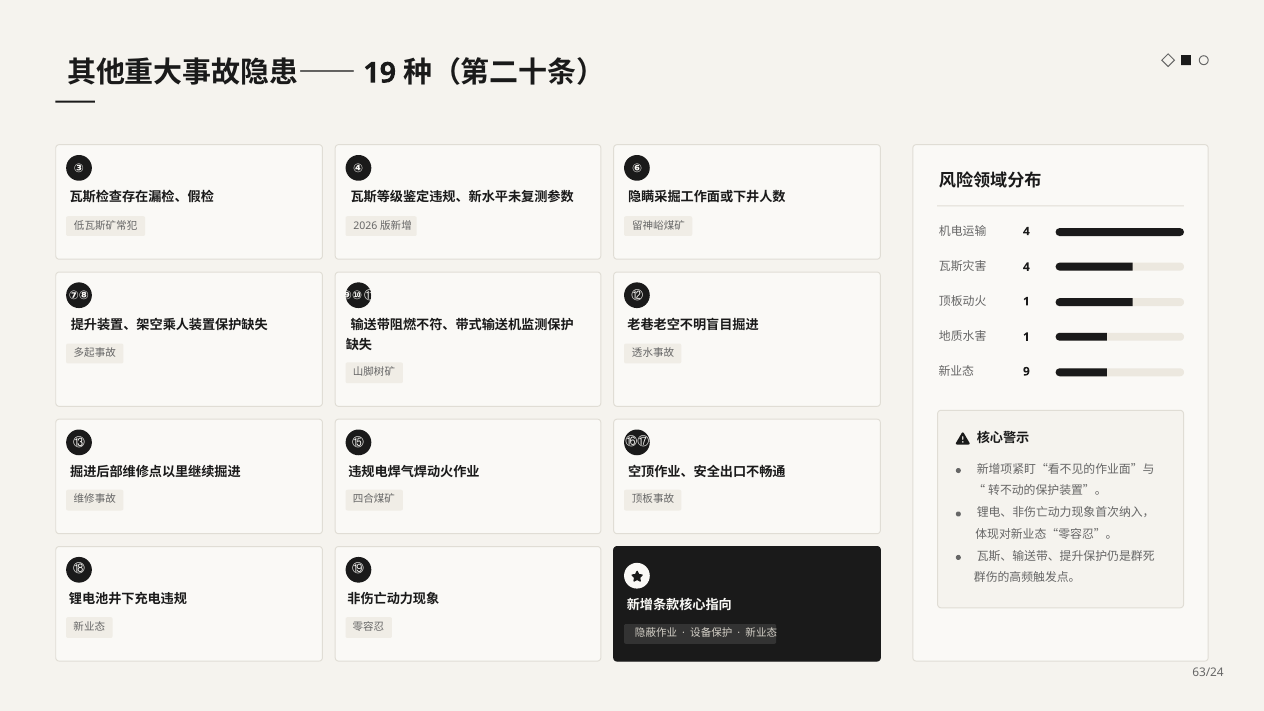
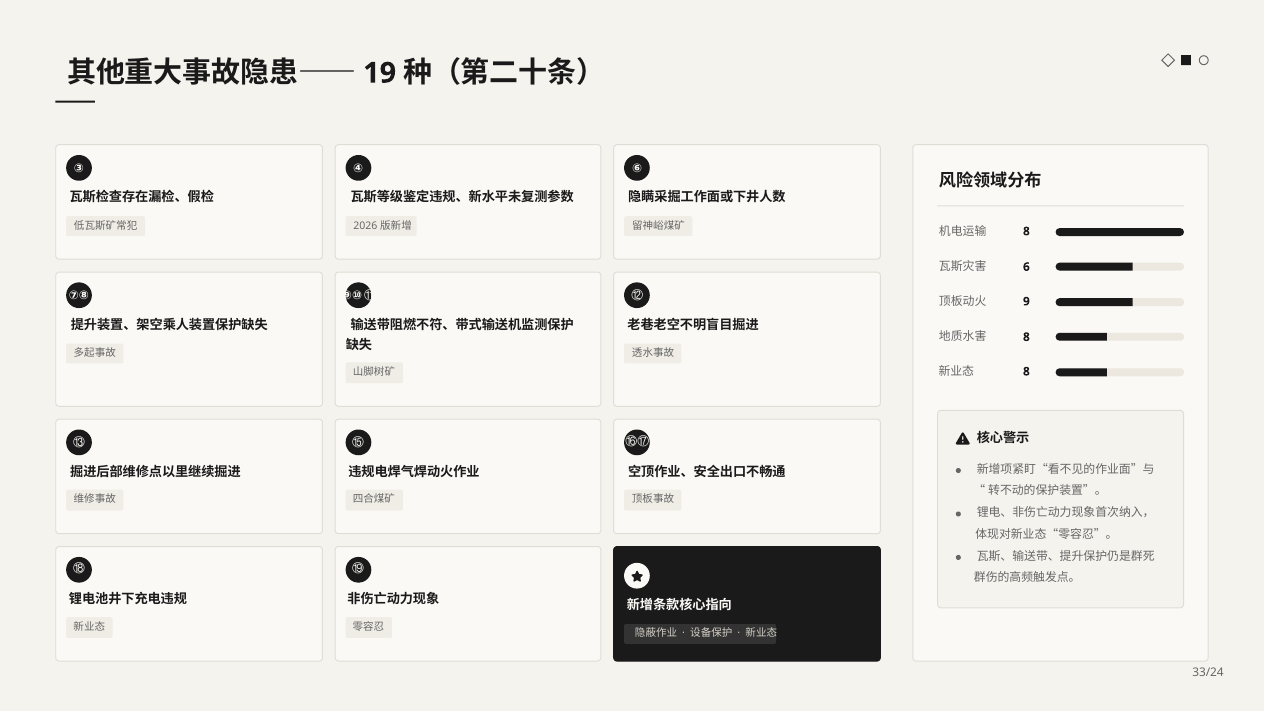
4 at (1026, 231): 4 -> 8
4 at (1026, 267): 4 -> 6
1 at (1026, 301): 1 -> 9
1 at (1026, 337): 1 -> 8
9 at (1026, 372): 9 -> 8
63/24: 63/24 -> 33/24
